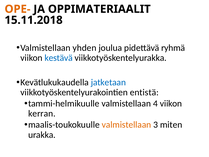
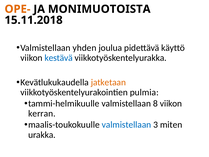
OPPIMATERIAALIT: OPPIMATERIAALIT -> MONIMUOTOISTA
ryhmä: ryhmä -> käyttö
jatketaan colour: blue -> orange
entistä: entistä -> pulmia
4: 4 -> 8
valmistellaan at (126, 125) colour: orange -> blue
